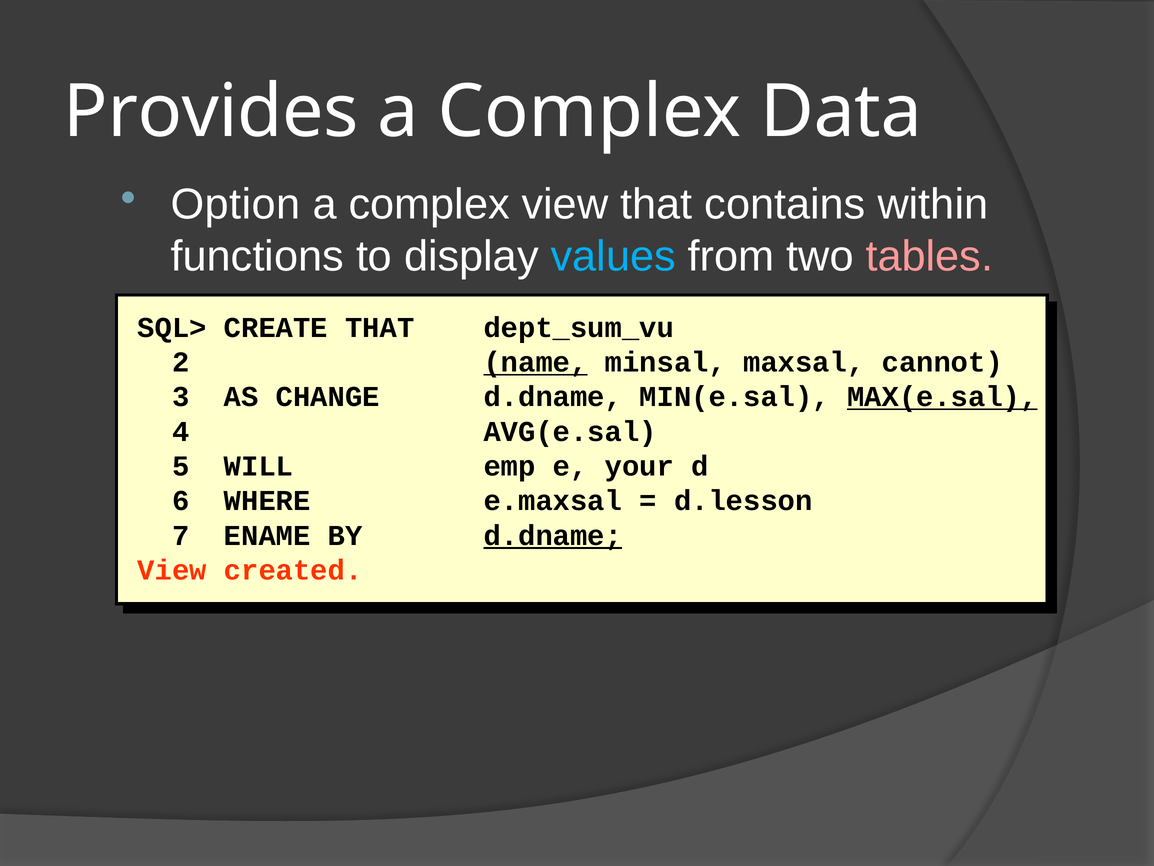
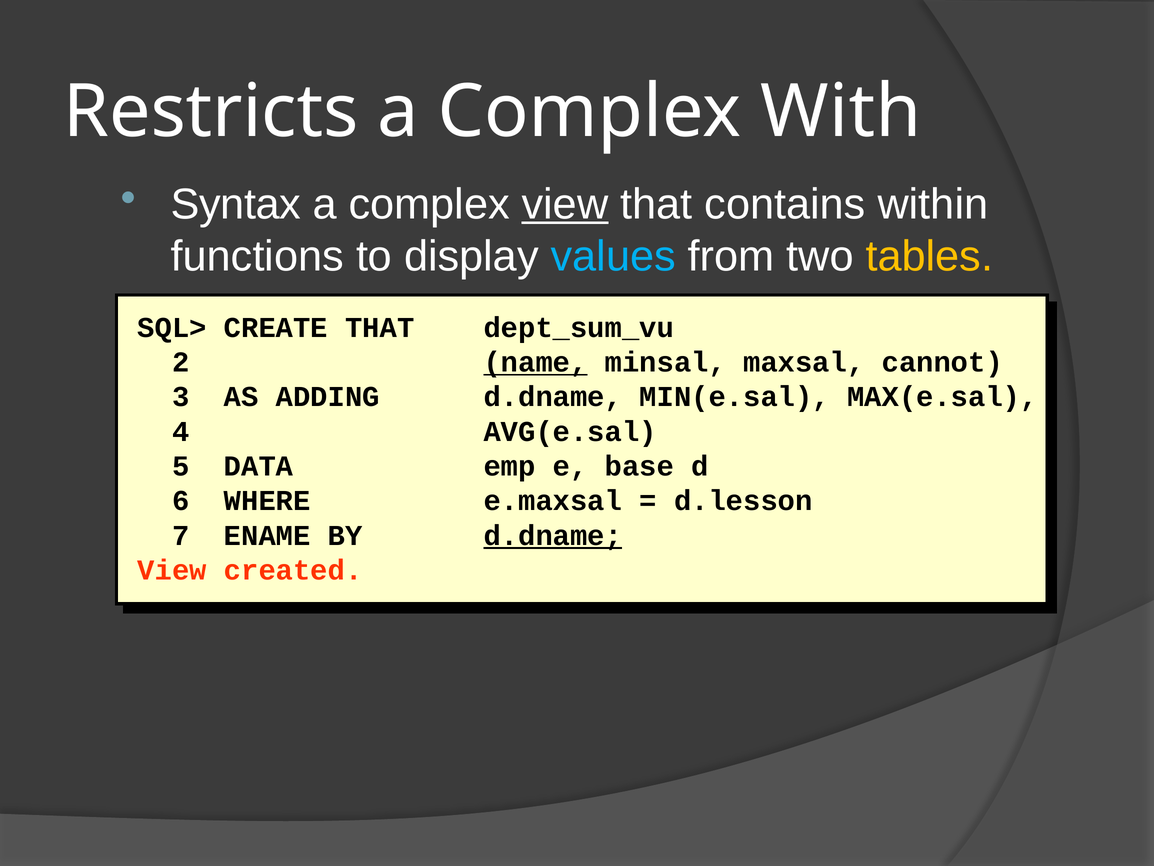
Provides: Provides -> Restricts
Data: Data -> With
Option: Option -> Syntax
view at (565, 204) underline: none -> present
tables colour: pink -> yellow
CHANGE: CHANGE -> ADDING
MAX(e.sal underline: present -> none
WILL: WILL -> DATA
your: your -> base
